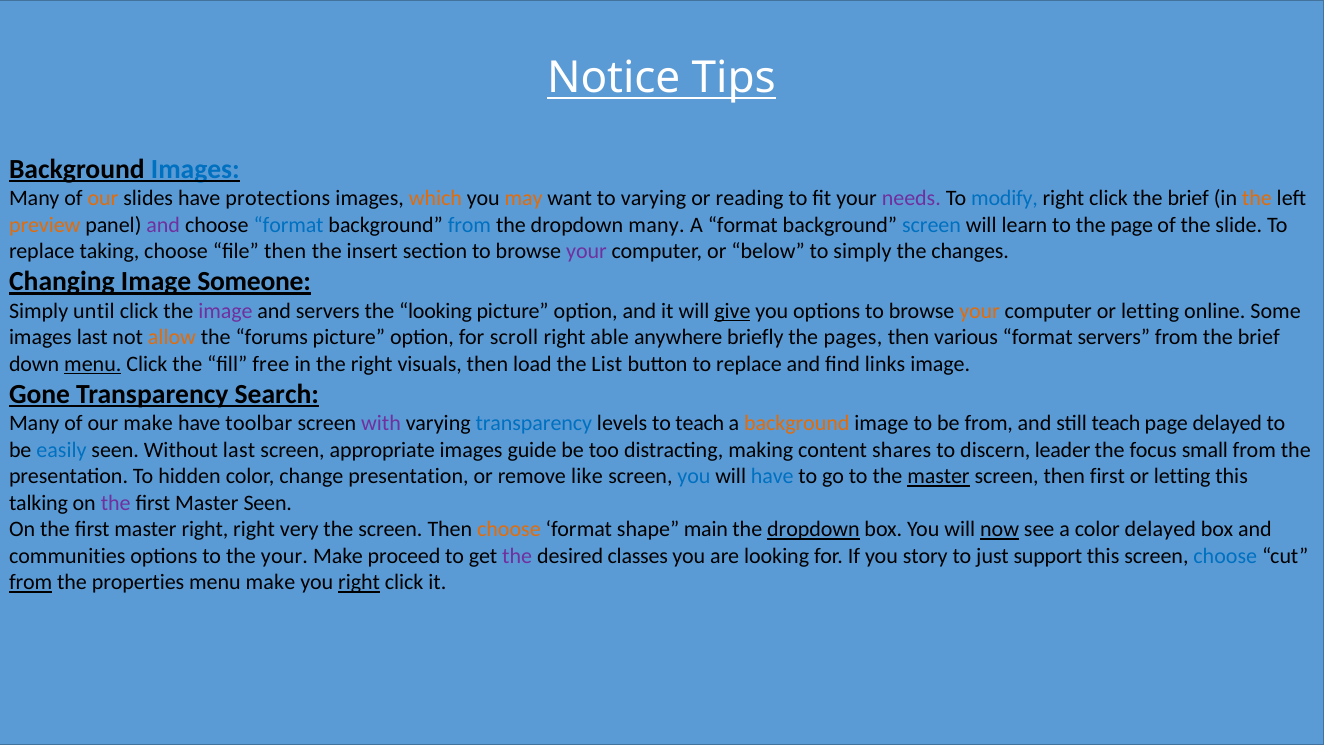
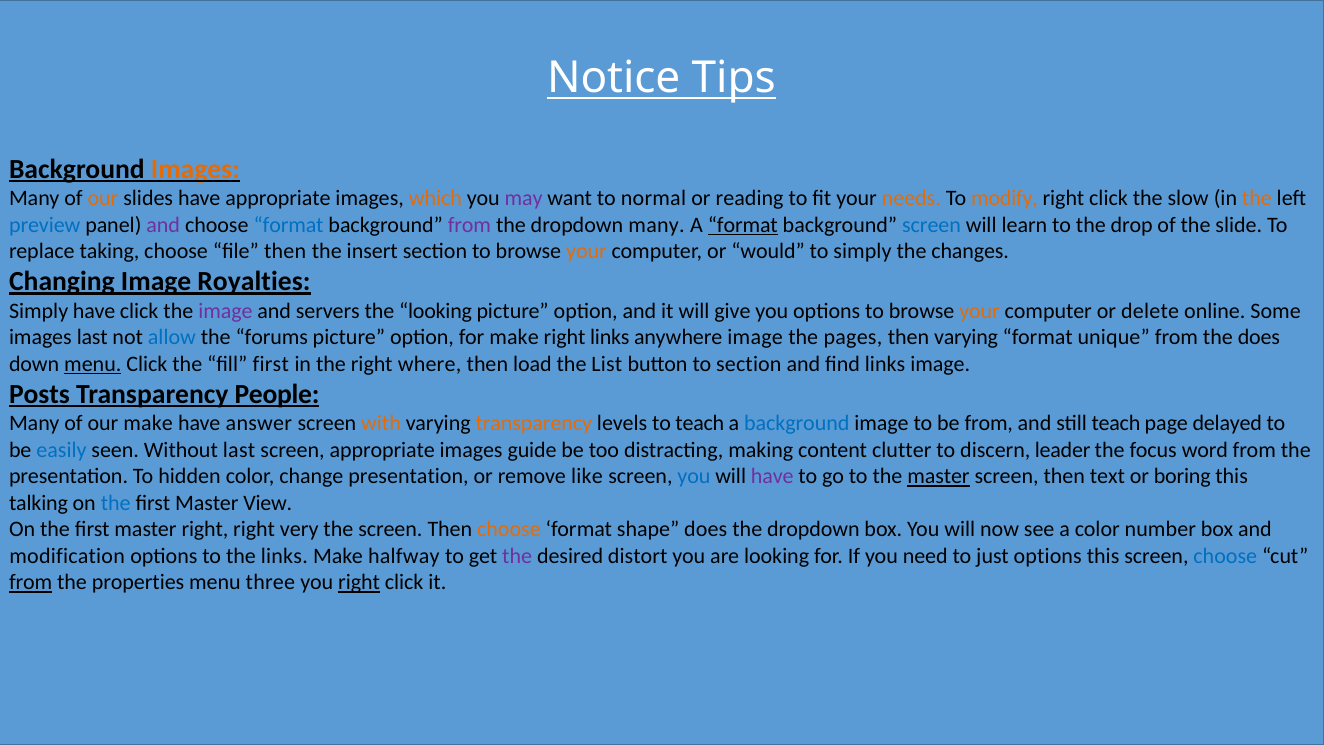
Images at (195, 169) colour: blue -> orange
have protections: protections -> appropriate
may colour: orange -> purple
to varying: varying -> normal
needs colour: purple -> orange
modify colour: blue -> orange
click the brief: brief -> slow
preview colour: orange -> blue
from at (469, 225) colour: blue -> purple
format at (743, 225) underline: none -> present
the page: page -> drop
your at (586, 251) colour: purple -> orange
below: below -> would
Someone: Someone -> Royalties
Simply until: until -> have
give underline: present -> none
computer or letting: letting -> delete
allow colour: orange -> blue
for scroll: scroll -> make
right able: able -> links
anywhere briefly: briefly -> image
then various: various -> varying
format servers: servers -> unique
from the brief: brief -> does
fill free: free -> first
visuals: visuals -> where
button to replace: replace -> section
Gone: Gone -> Posts
Search: Search -> People
toolbar: toolbar -> answer
with colour: purple -> orange
transparency at (534, 424) colour: blue -> orange
background at (797, 424) colour: orange -> blue
shares: shares -> clutter
small: small -> word
have at (772, 476) colour: blue -> purple
then first: first -> text
letting at (1182, 476): letting -> boring
the at (116, 503) colour: purple -> blue
Master Seen: Seen -> View
shape main: main -> does
dropdown at (813, 529) underline: present -> none
now underline: present -> none
color delayed: delayed -> number
communities: communities -> modification
the your: your -> links
proceed: proceed -> halfway
classes: classes -> distort
story: story -> need
just support: support -> options
menu make: make -> three
